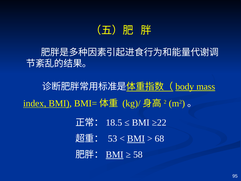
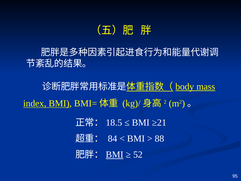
≥22: ≥22 -> ≥21
53: 53 -> 84
BMI at (136, 138) underline: present -> none
68: 68 -> 88
58: 58 -> 52
